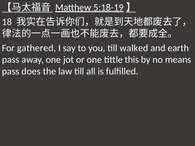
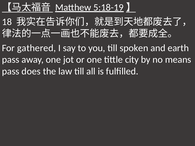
walked: walked -> spoken
this: this -> city
